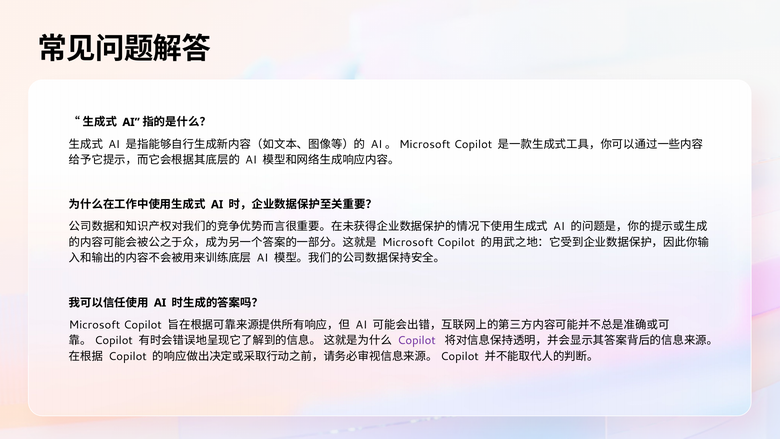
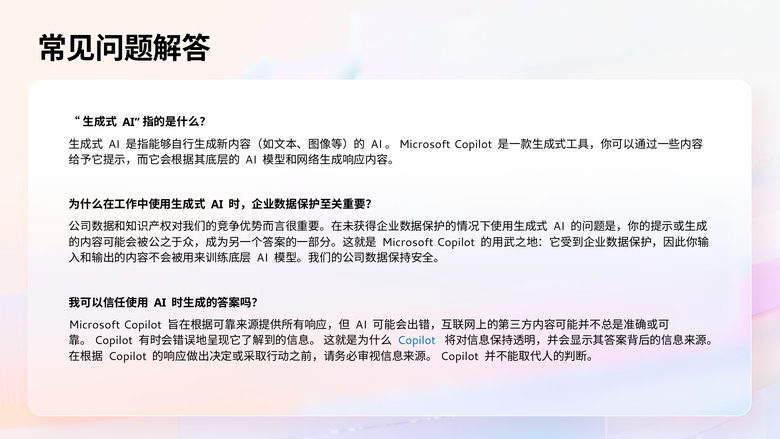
Copilot at (417, 340) colour: purple -> blue
